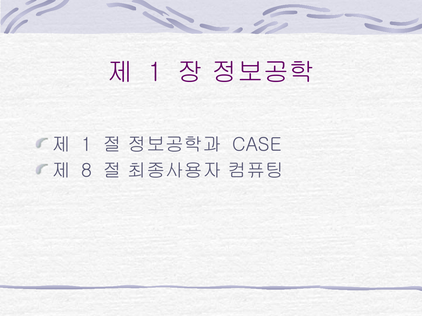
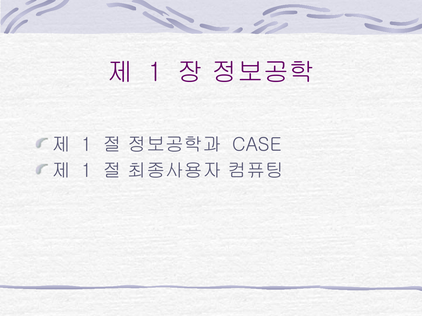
8 at (87, 171): 8 -> 1
